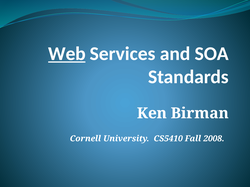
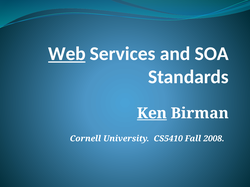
Ken underline: none -> present
